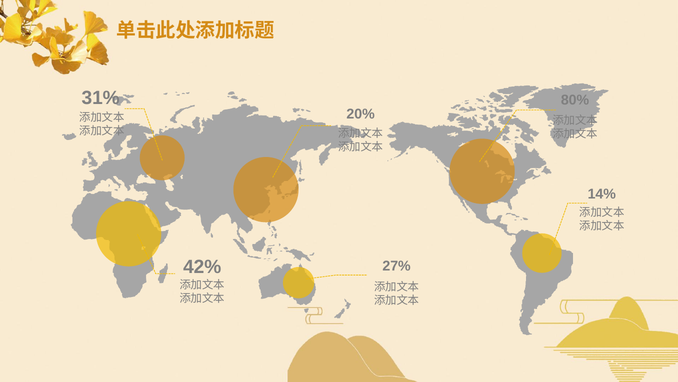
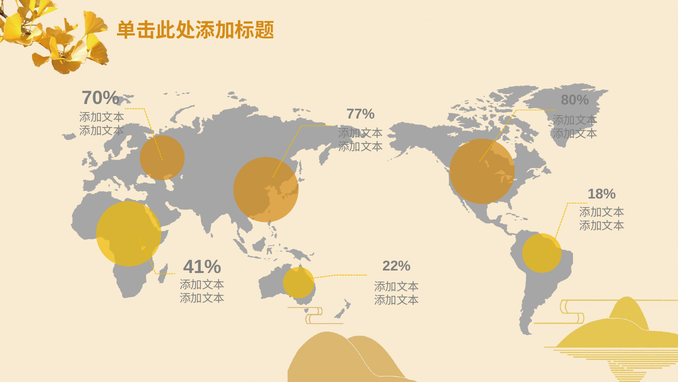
31%: 31% -> 70%
20%: 20% -> 77%
14%: 14% -> 18%
42%: 42% -> 41%
27%: 27% -> 22%
